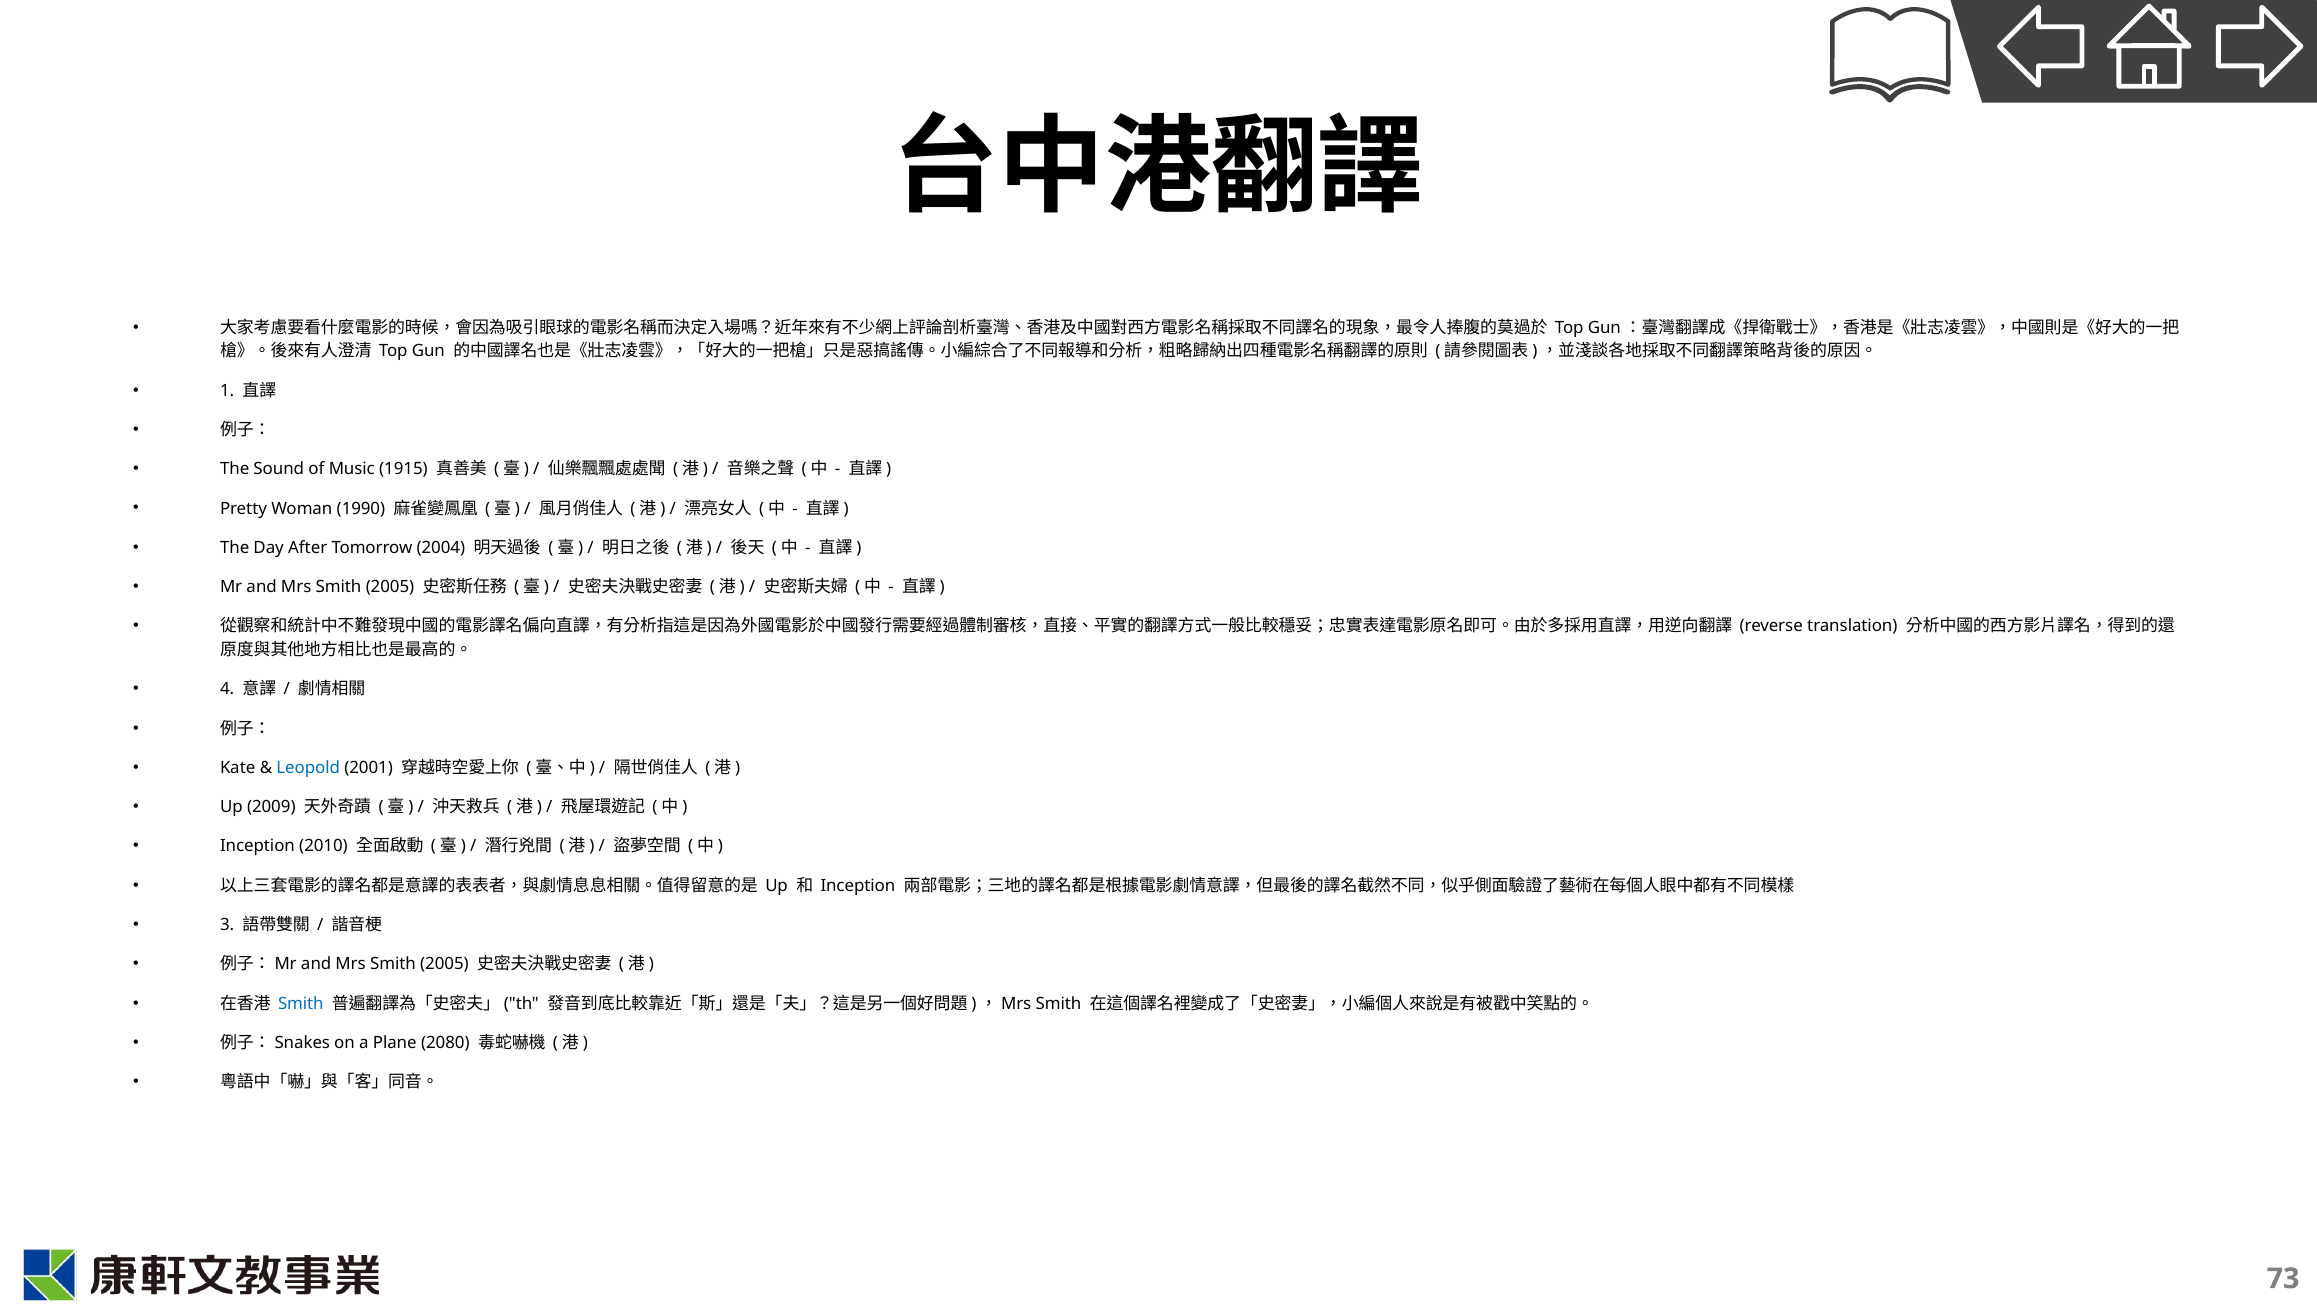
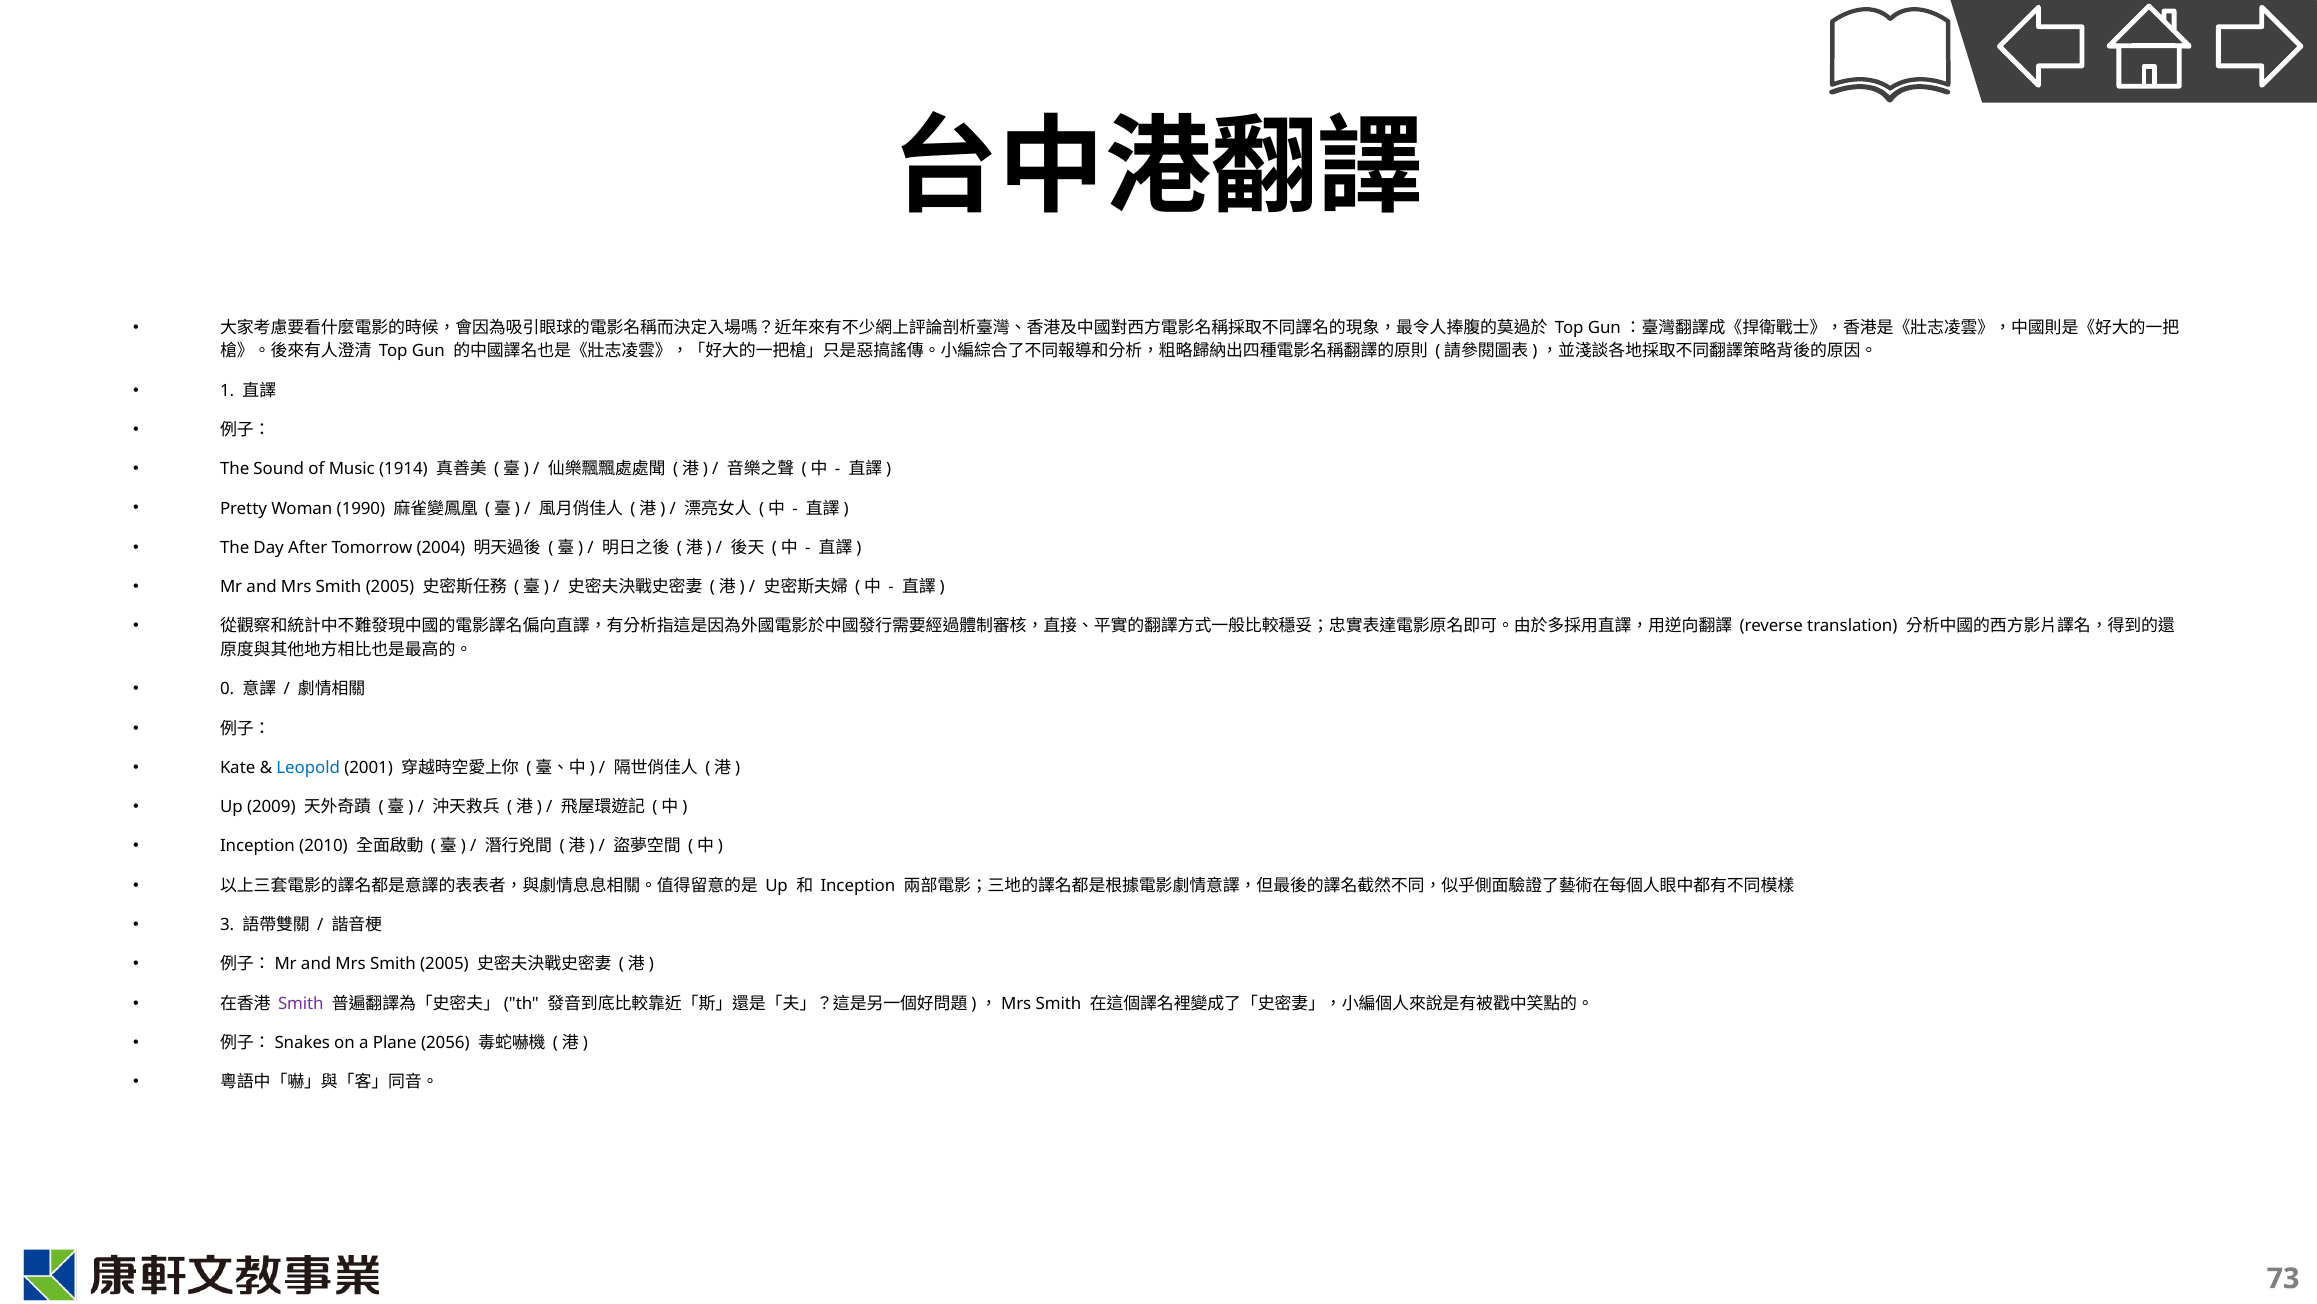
1915: 1915 -> 1914
4: 4 -> 0
Smith at (301, 1003) colour: blue -> purple
2080: 2080 -> 2056
